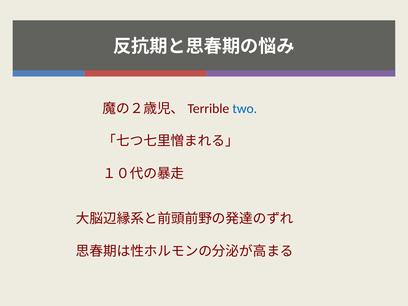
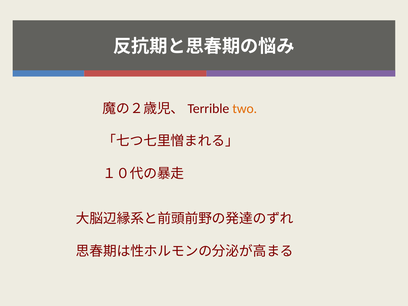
two colour: blue -> orange
